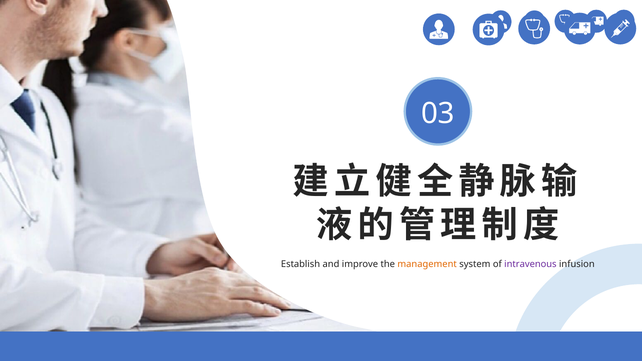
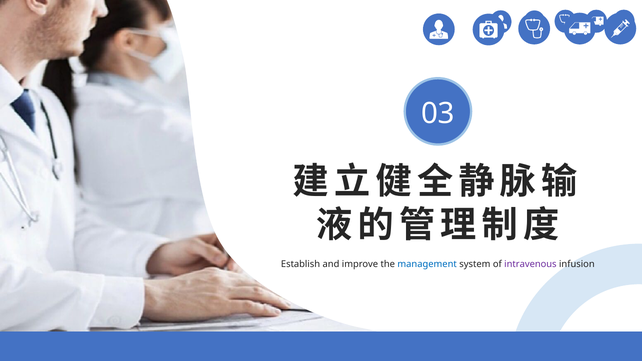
management colour: orange -> blue
